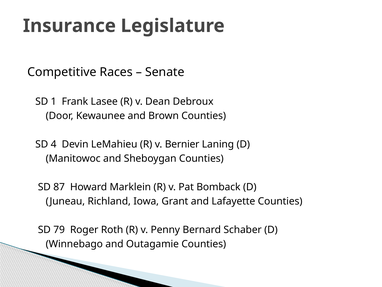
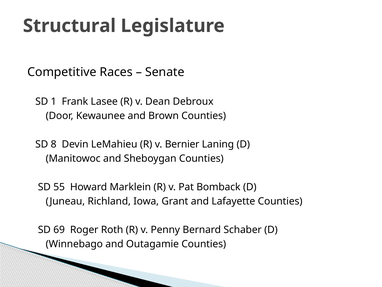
Insurance: Insurance -> Structural
4: 4 -> 8
87: 87 -> 55
79: 79 -> 69
